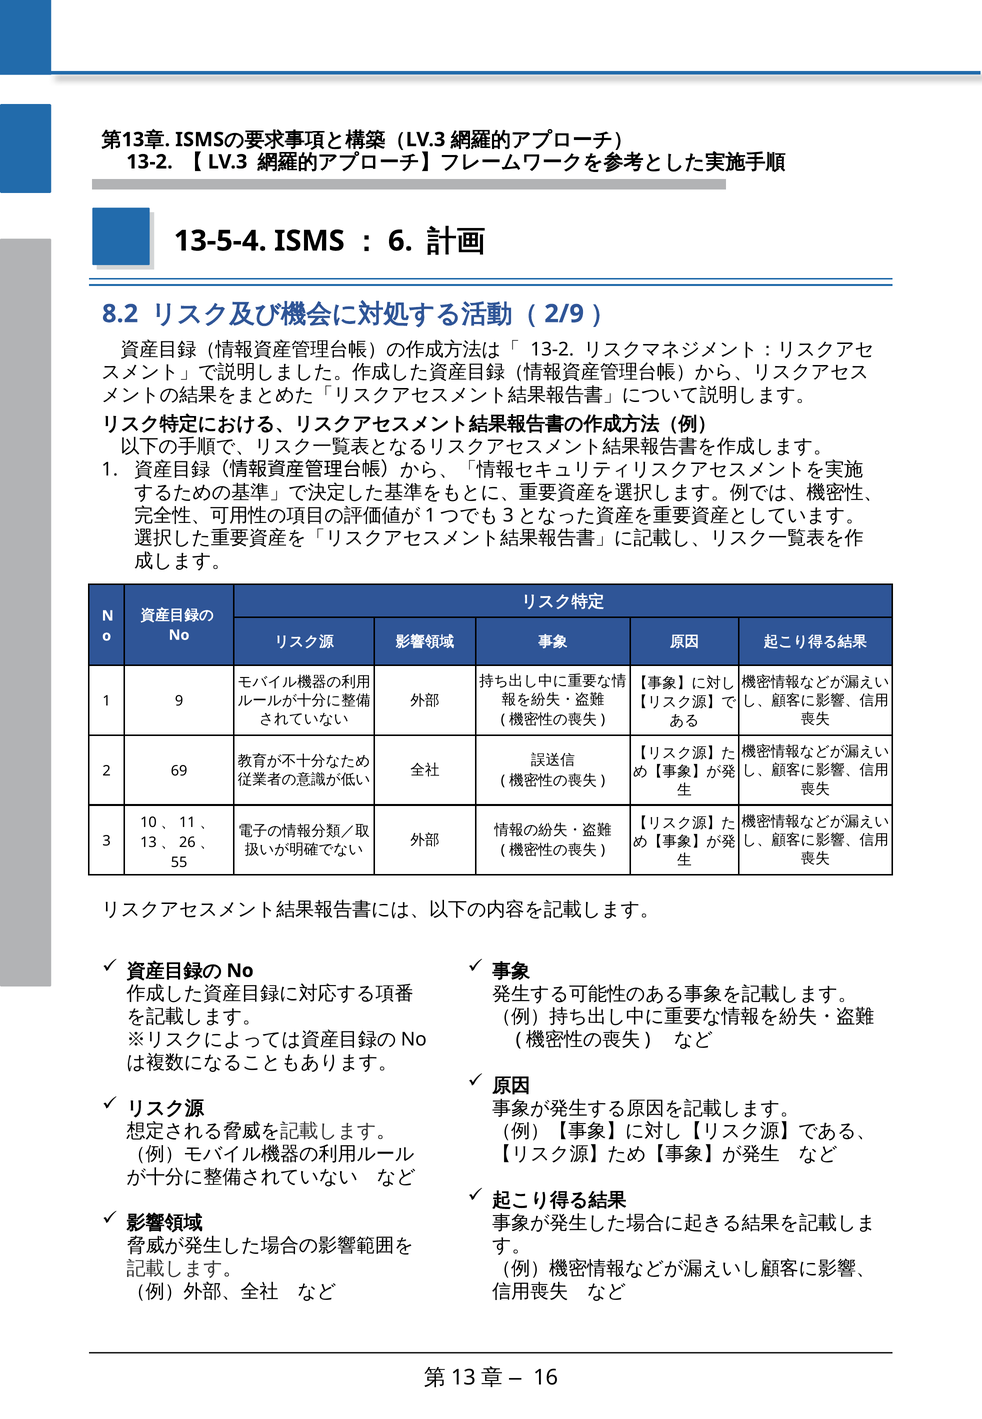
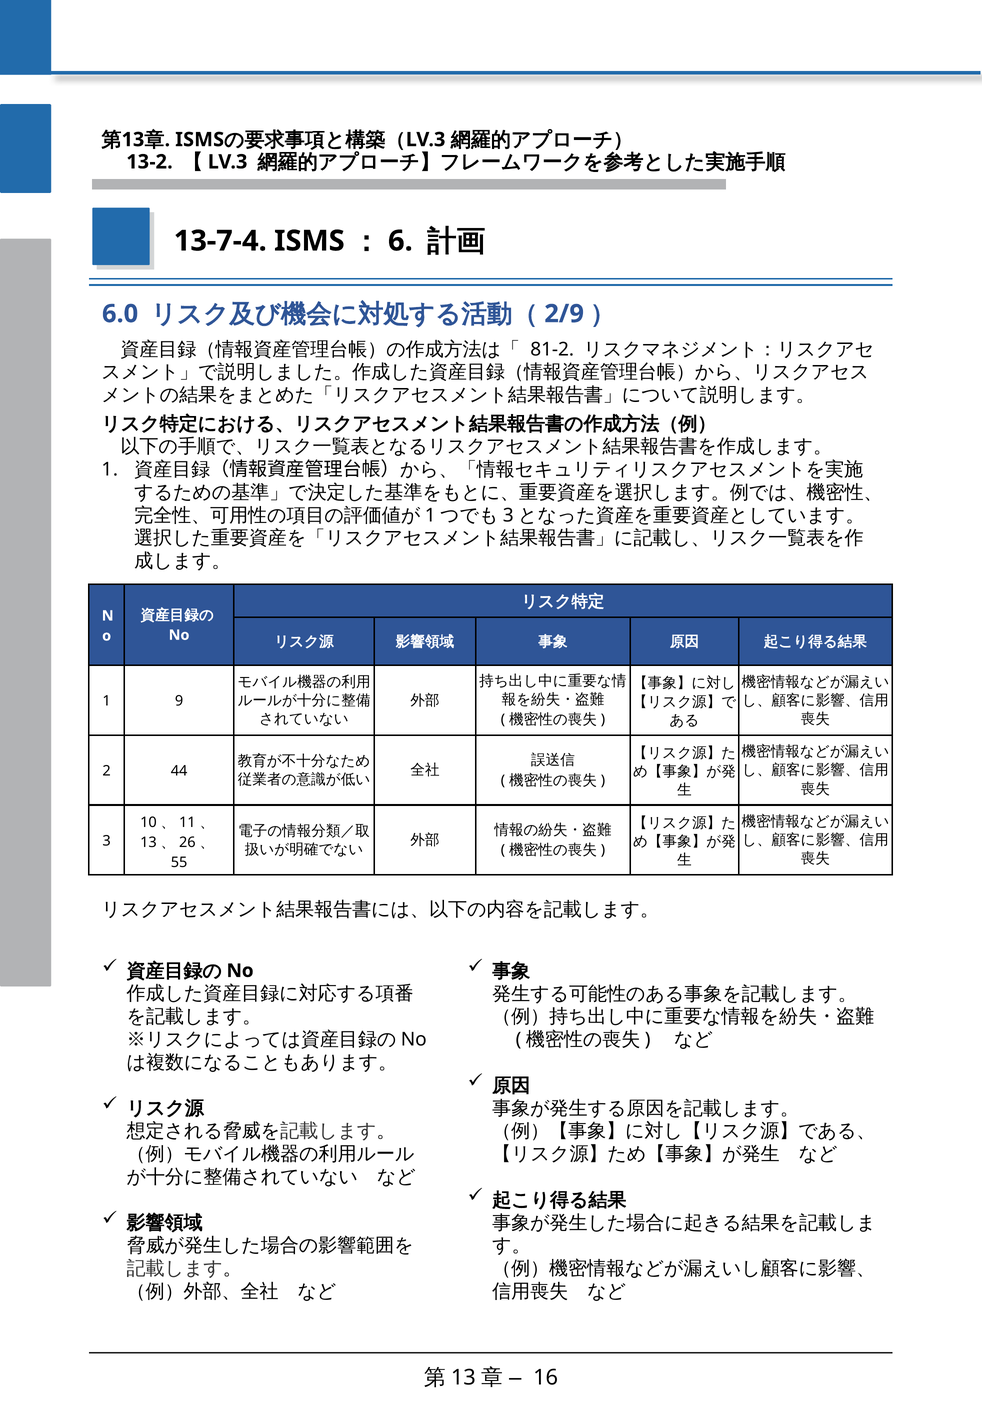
13-5-4: 13-5-4 -> 13-7-4
8.2: 8.2 -> 6.0
13-2 at (552, 349): 13-2 -> 81-2
69: 69 -> 44
